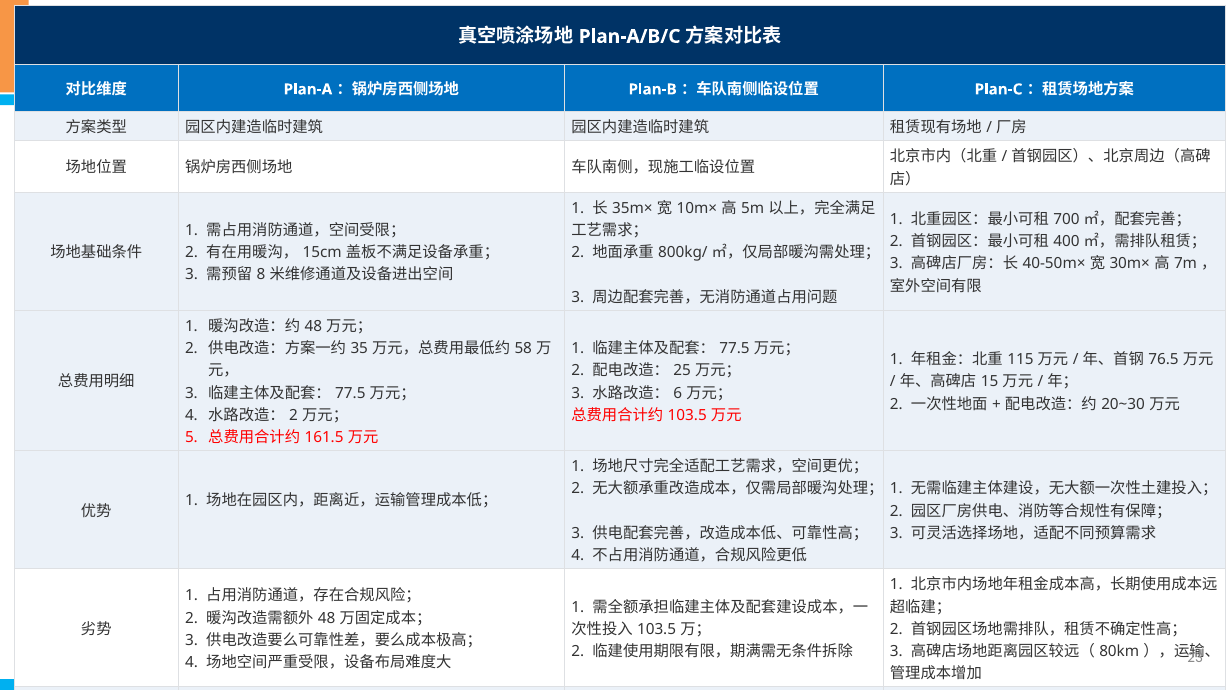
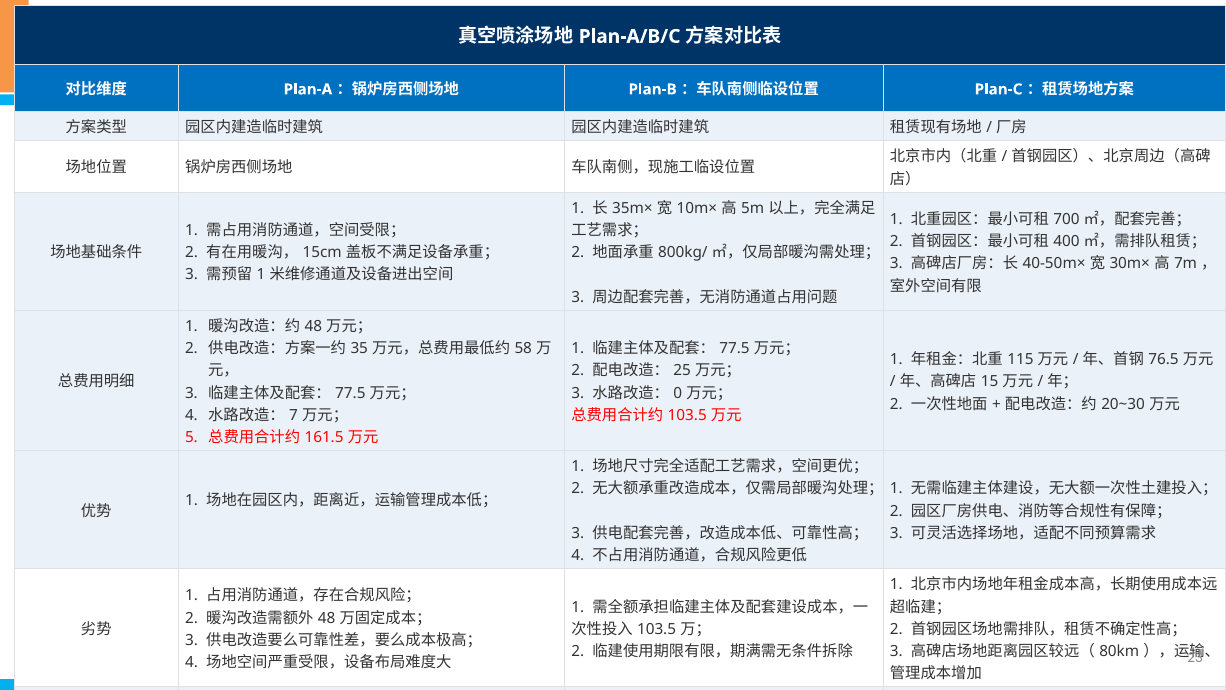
8 at (261, 275): 8 -> 1
6: 6 -> 0
2 at (294, 415): 2 -> 7
